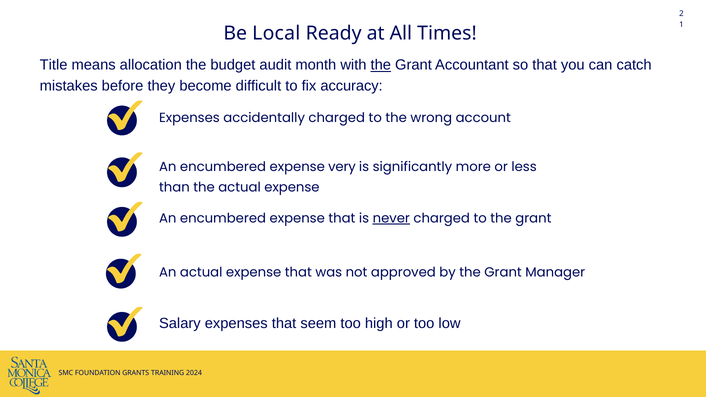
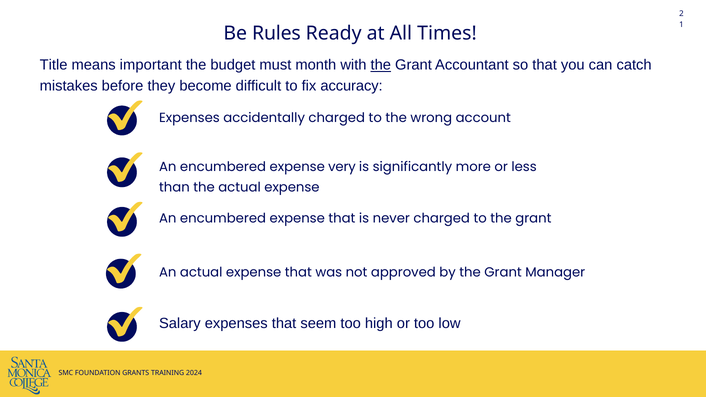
Local: Local -> Rules
allocation: allocation -> important
audit: audit -> must
never underline: present -> none
